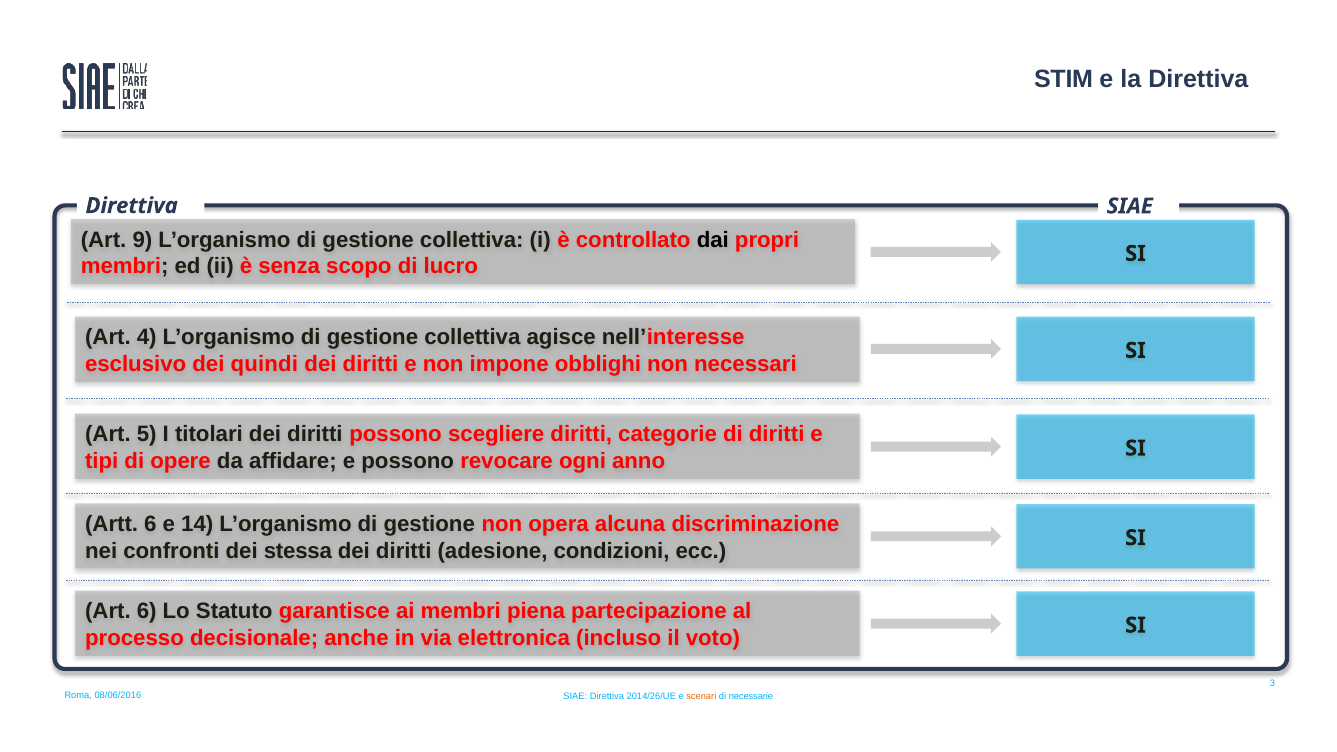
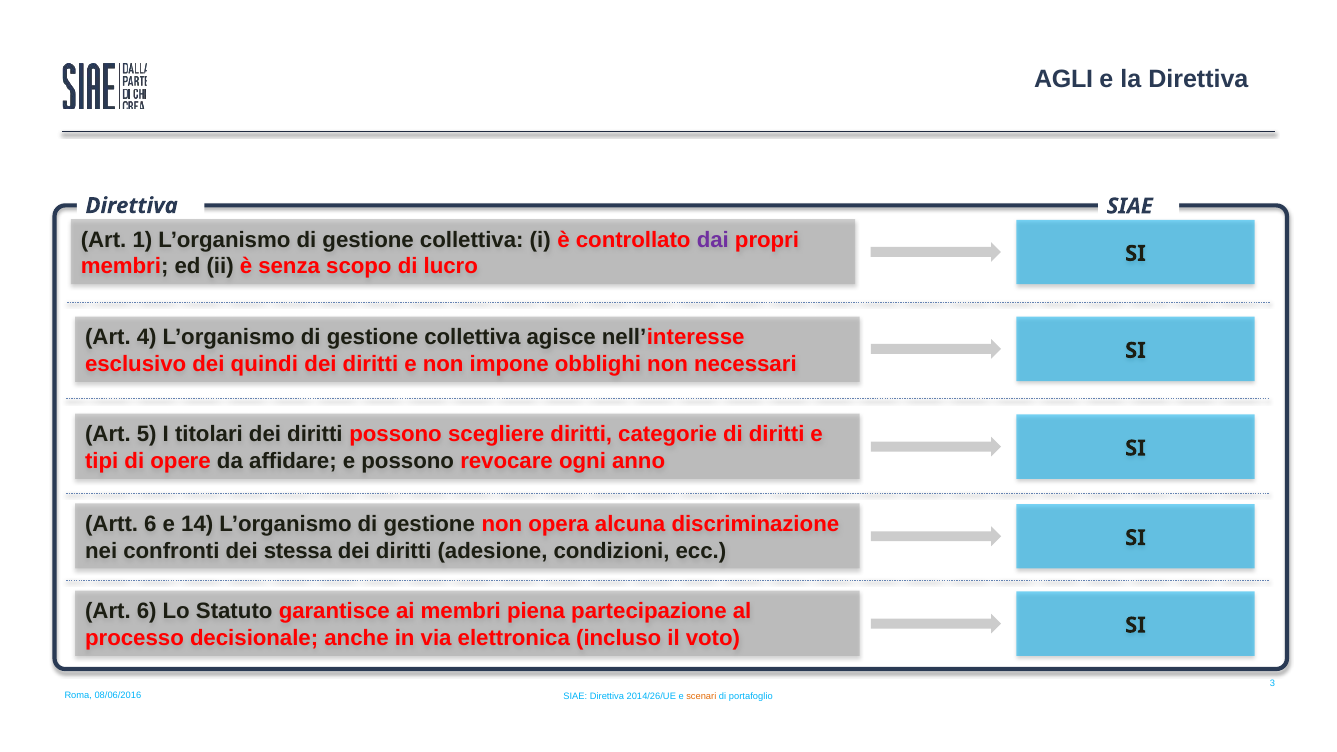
STIM: STIM -> AGLI
9: 9 -> 1
dai colour: black -> purple
necessarie: necessarie -> portafoglio
